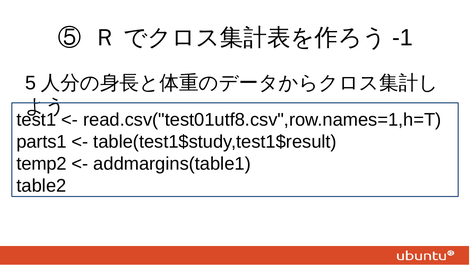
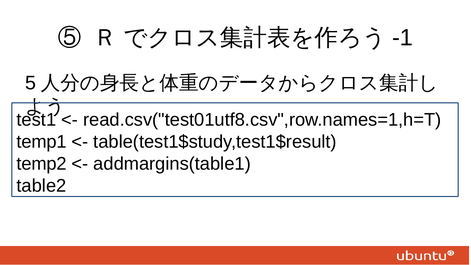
parts1: parts1 -> temp1
